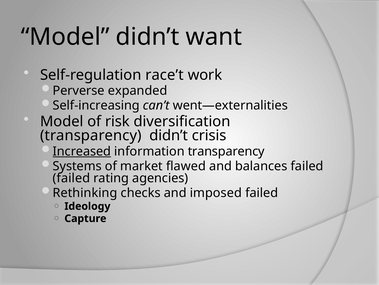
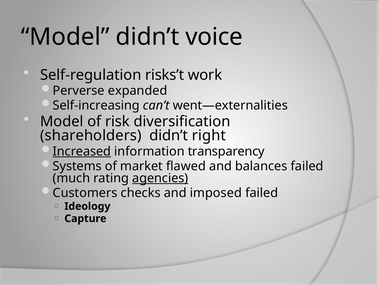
want: want -> voice
race’t: race’t -> risks’t
transparency at (91, 135): transparency -> shareholders
crisis: crisis -> right
failed at (71, 178): failed -> much
agencies underline: none -> present
Rethinking: Rethinking -> Customers
